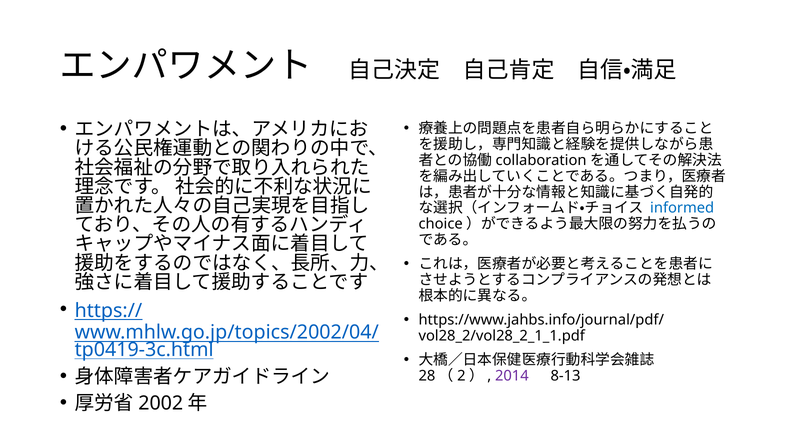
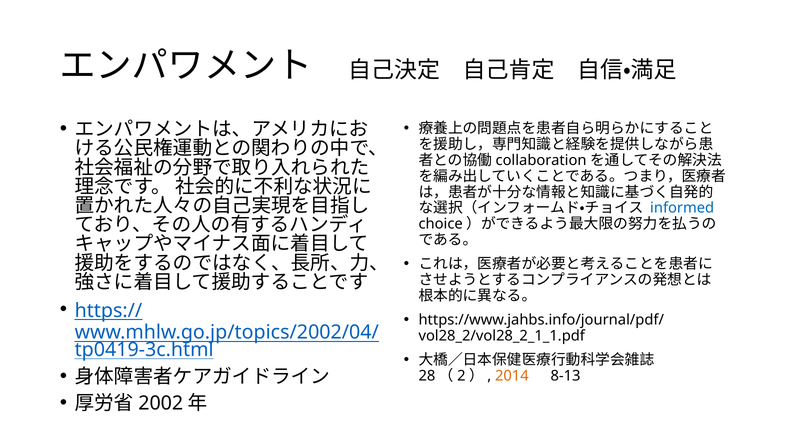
2014 colour: purple -> orange
